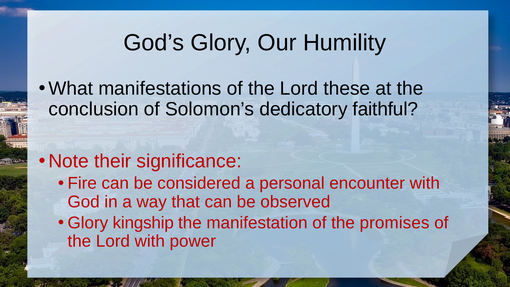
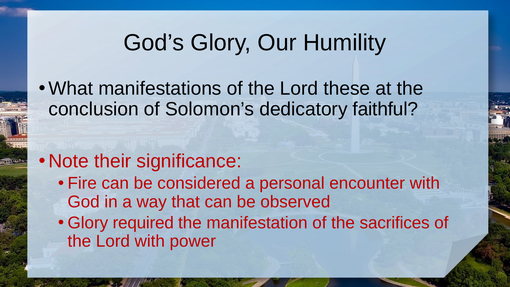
kingship: kingship -> required
promises: promises -> sacrifices
